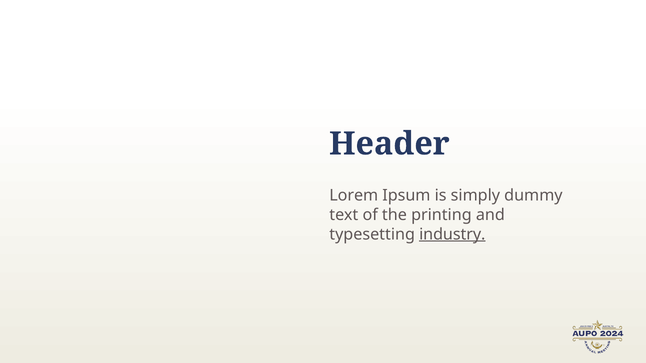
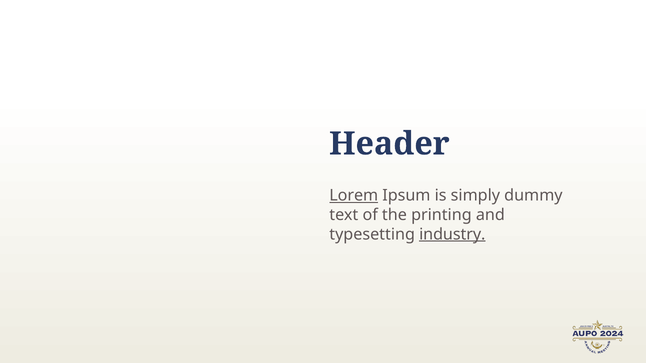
Lorem underline: none -> present
